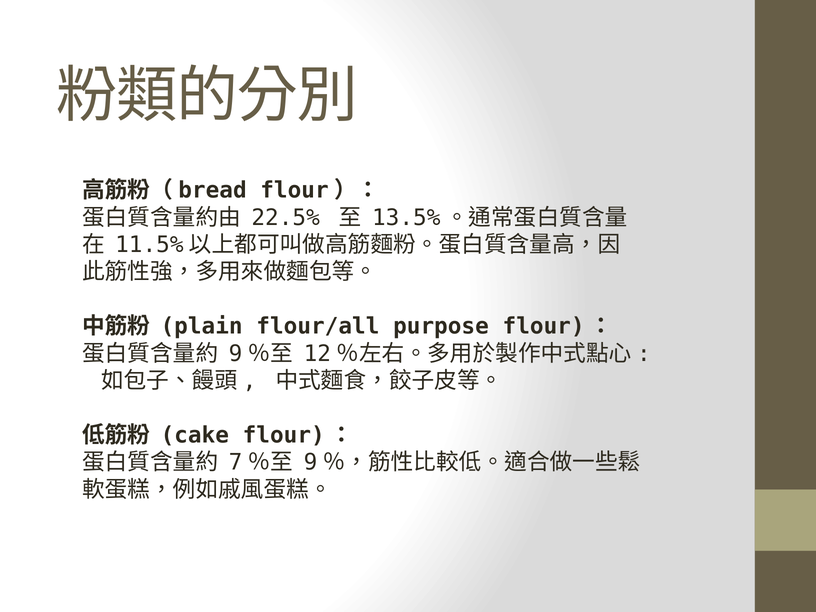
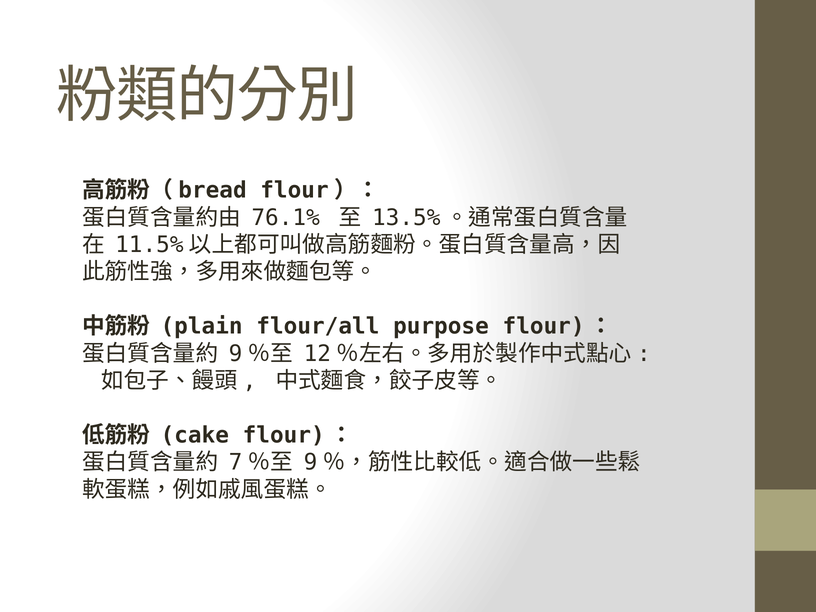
22.5%: 22.5% -> 76.1%
